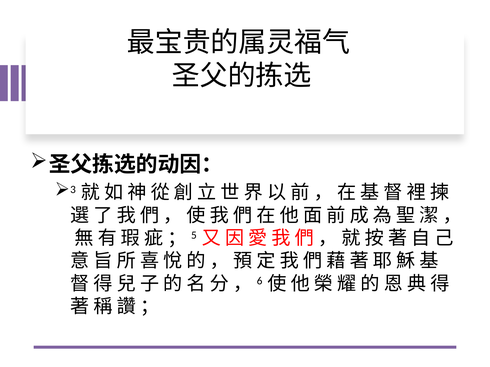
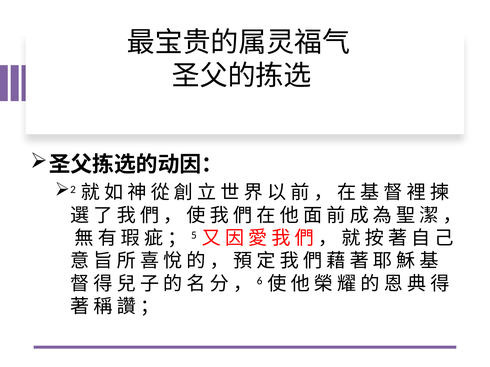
3: 3 -> 2
